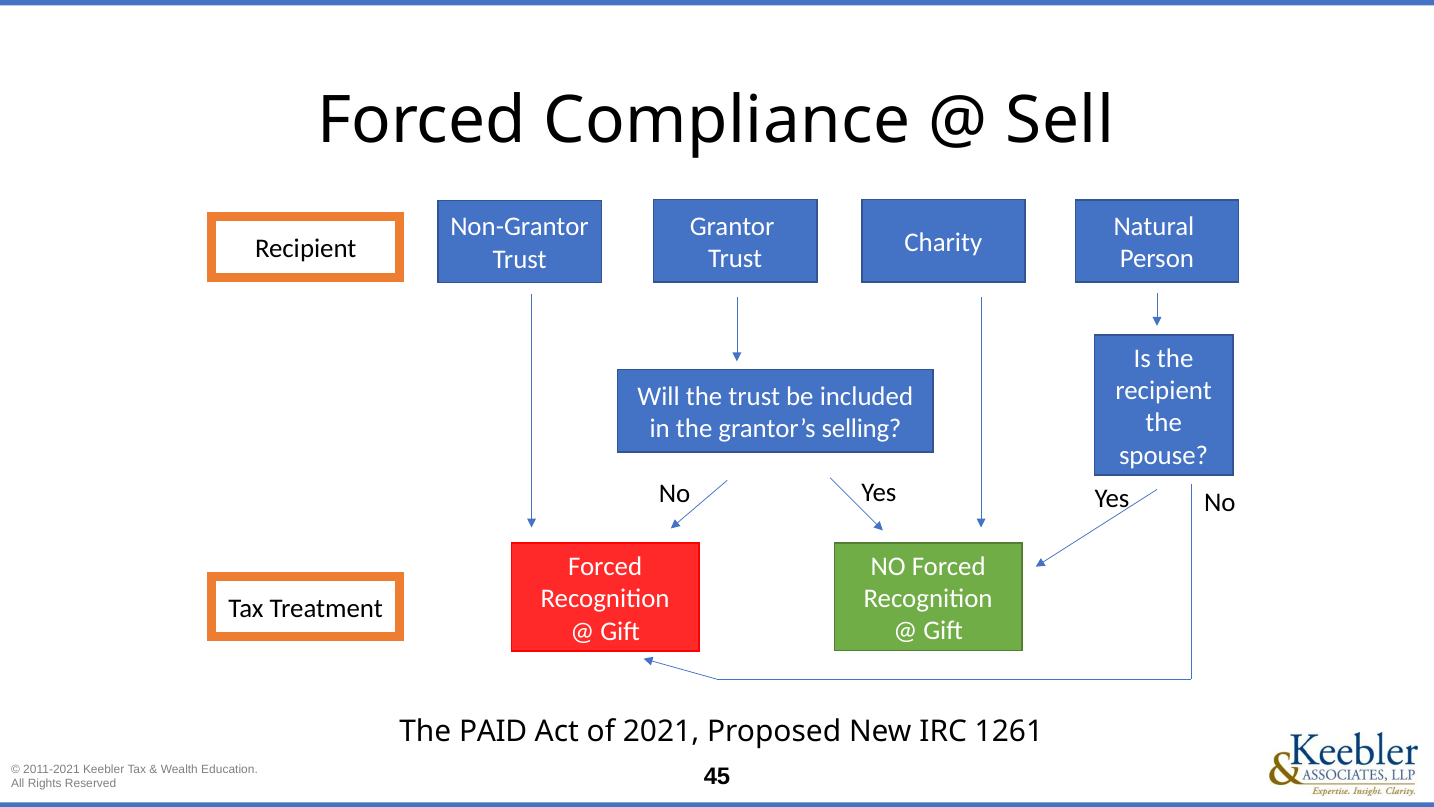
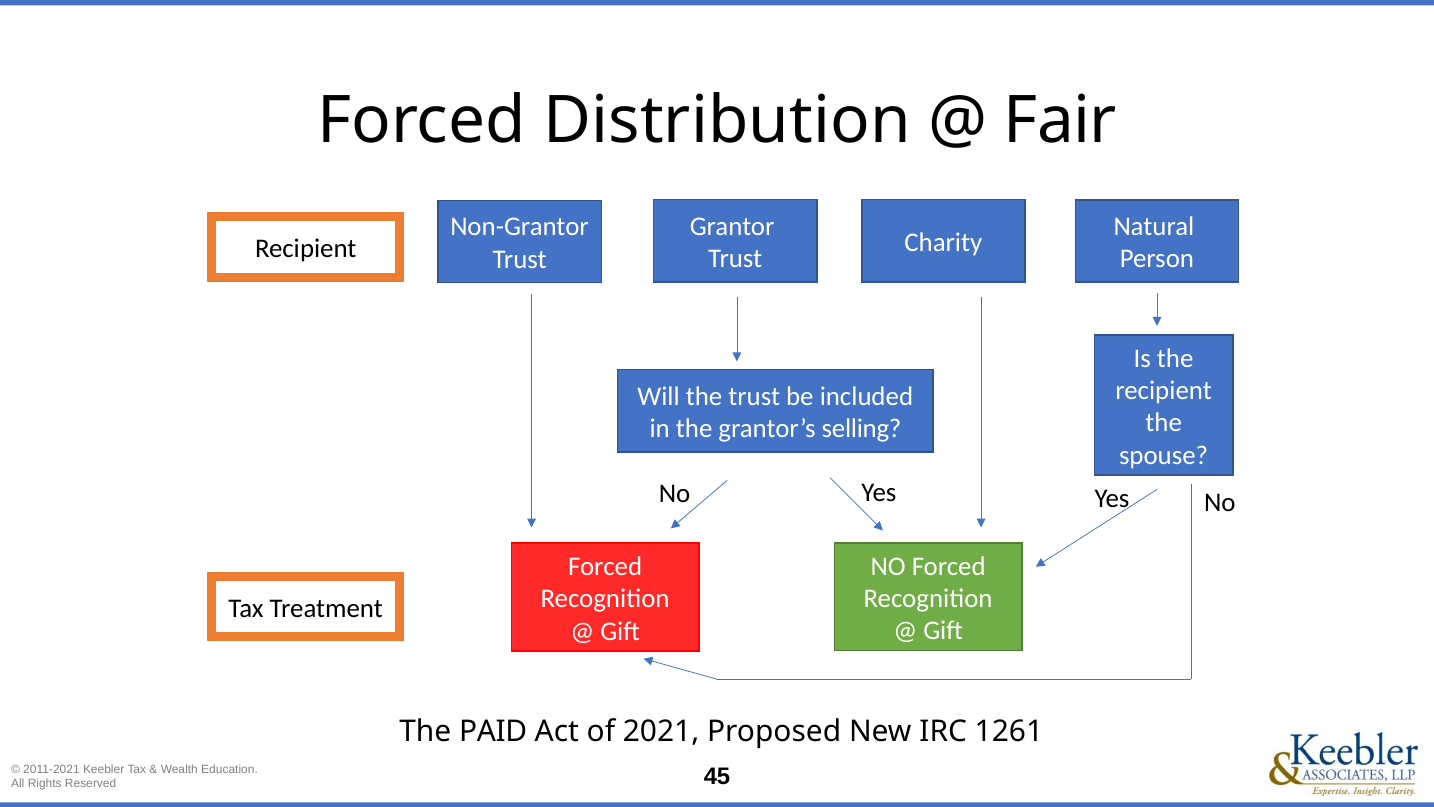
Compliance: Compliance -> Distribution
Sell: Sell -> Fair
